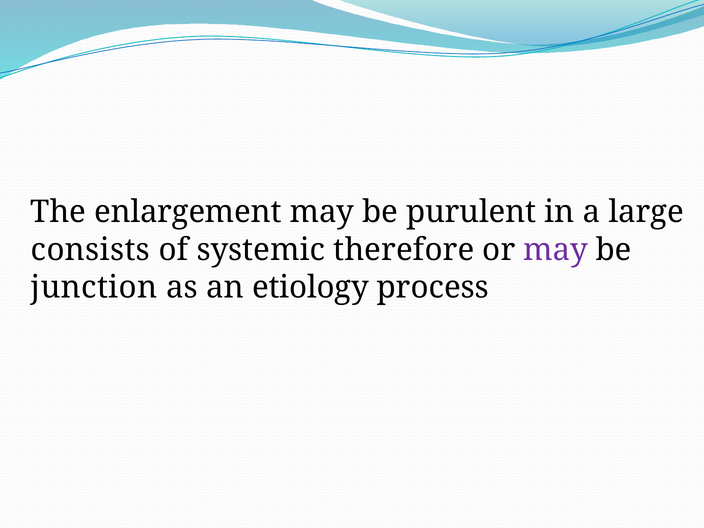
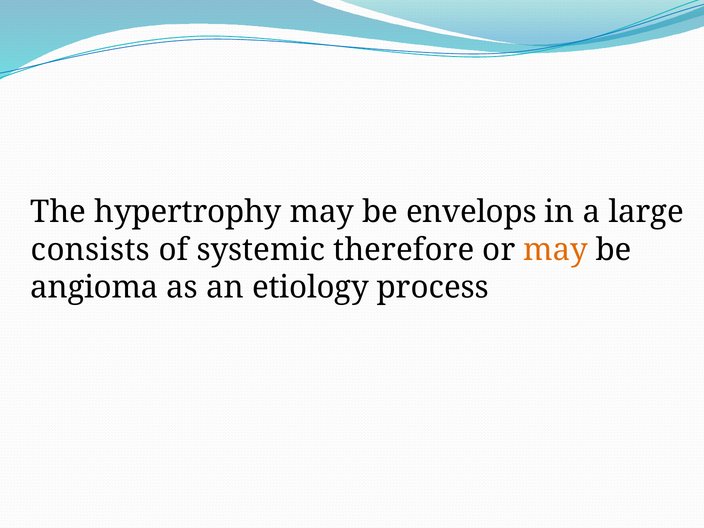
enlargement: enlargement -> hypertrophy
purulent: purulent -> envelops
may at (556, 250) colour: purple -> orange
junction: junction -> angioma
